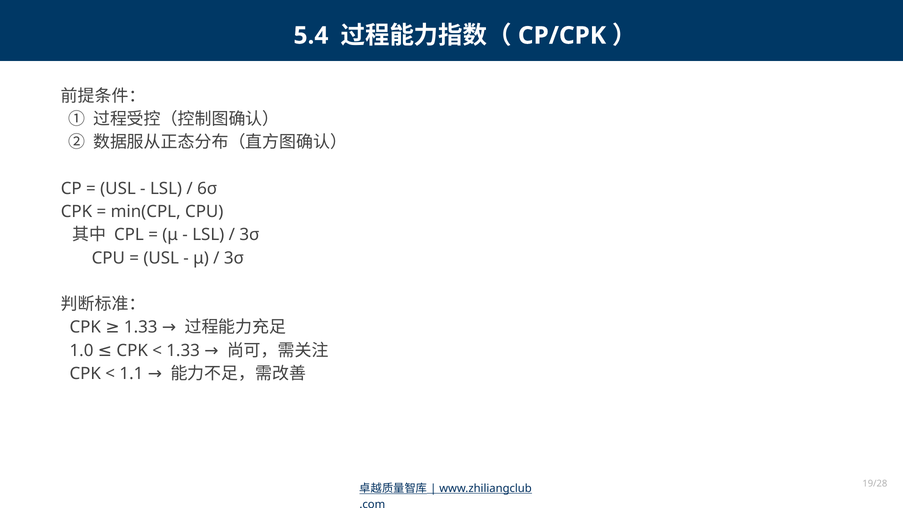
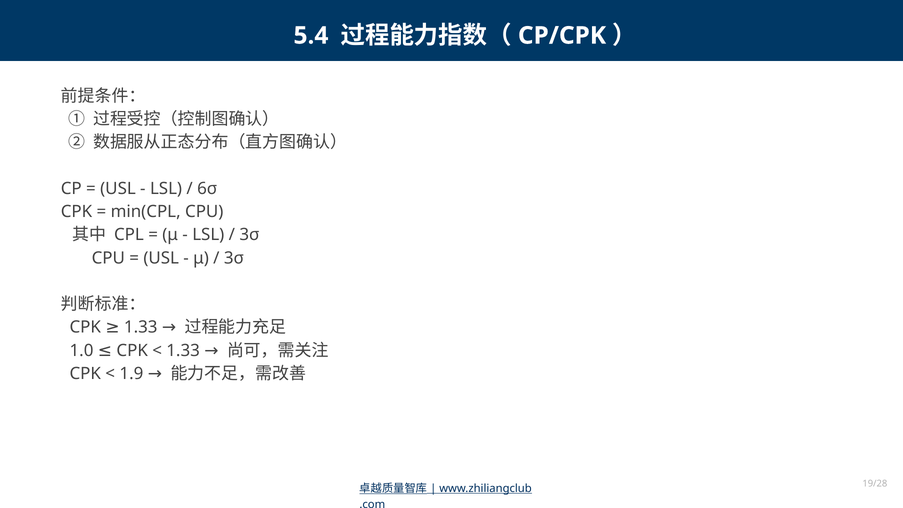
1.1: 1.1 -> 1.9
